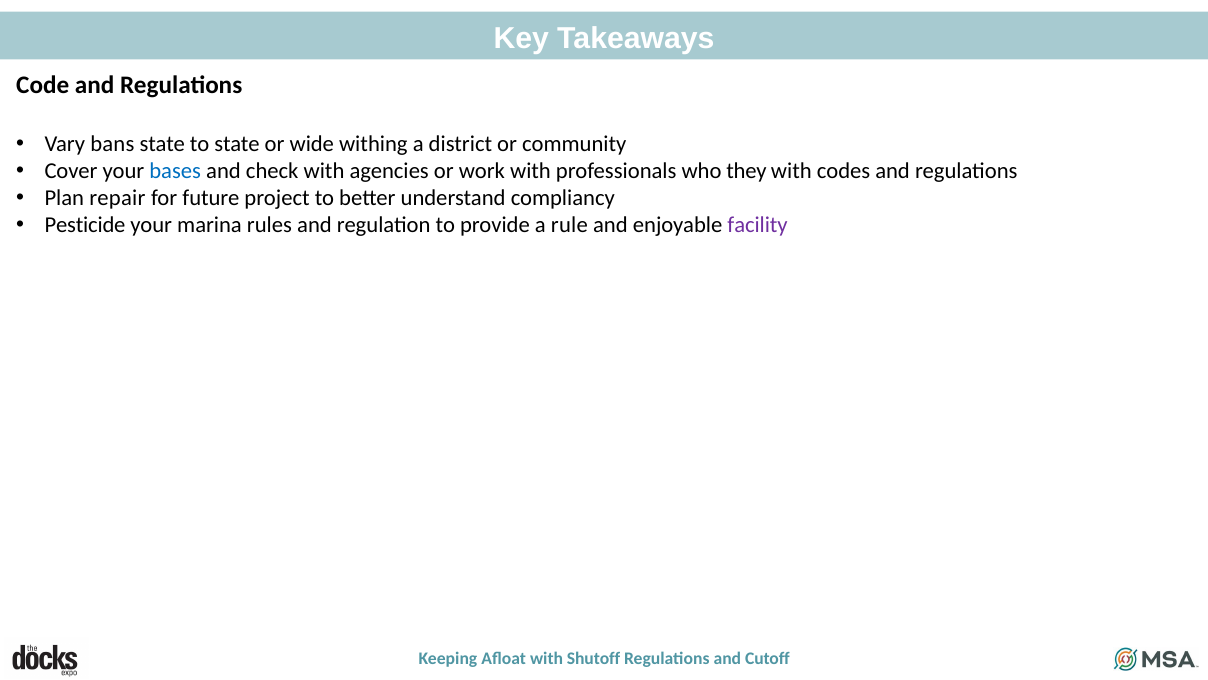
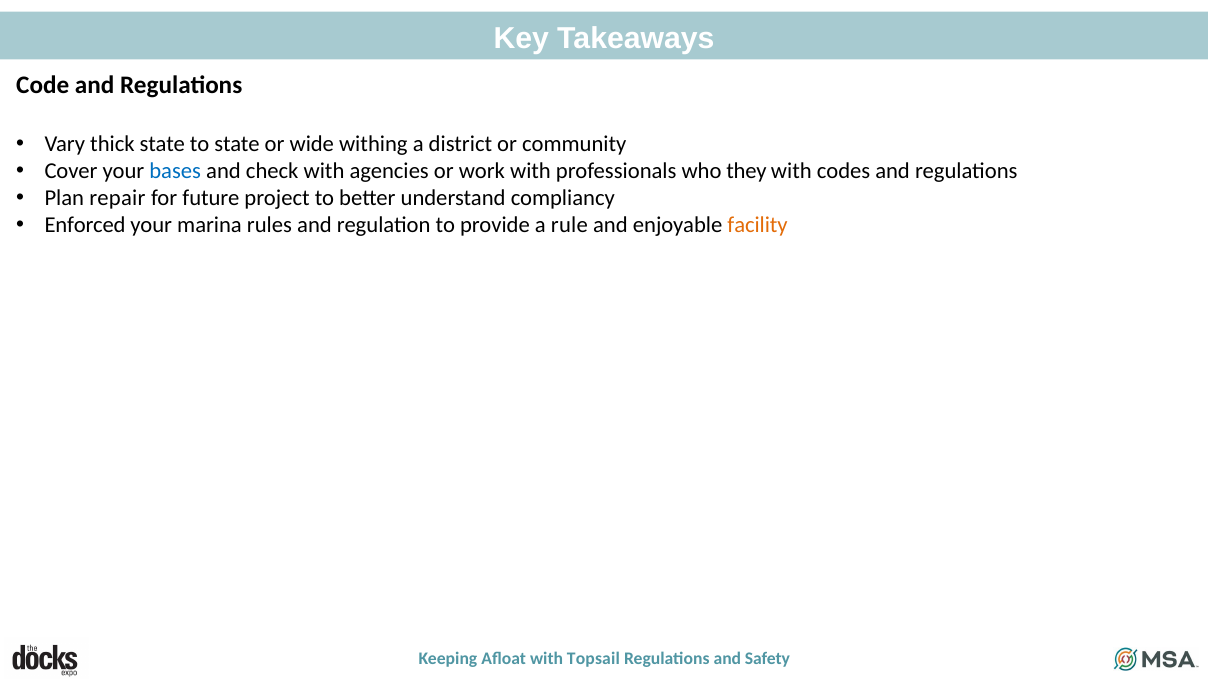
bans: bans -> thick
Pesticide: Pesticide -> Enforced
facility colour: purple -> orange
Shutoff: Shutoff -> Topsail
Cutoff: Cutoff -> Safety
